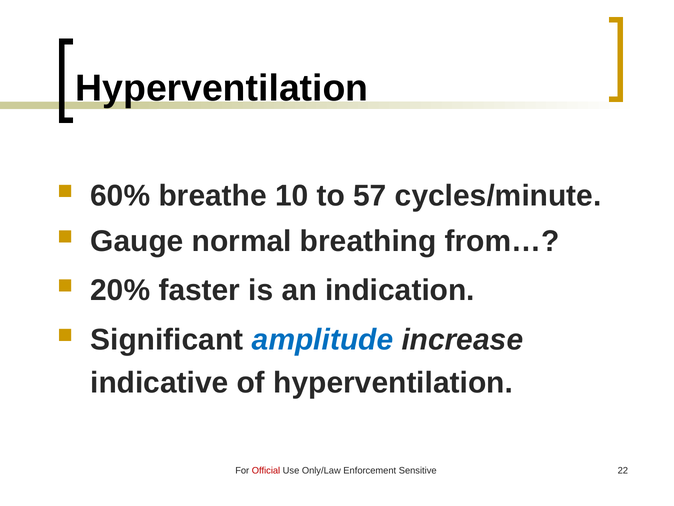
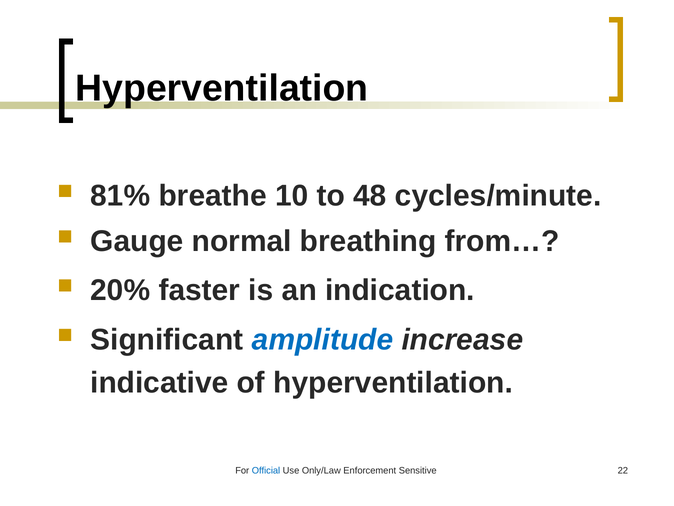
60%: 60% -> 81%
57: 57 -> 48
Official colour: red -> blue
